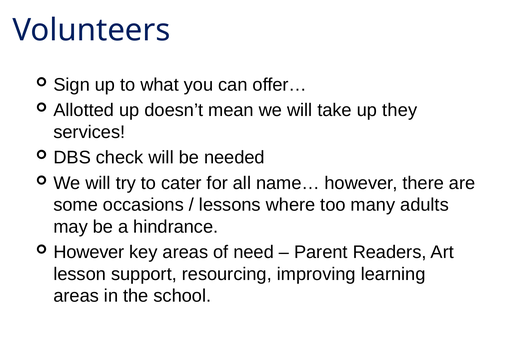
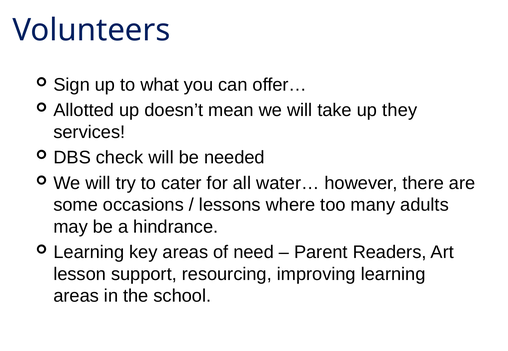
name…: name… -> water…
However at (89, 253): However -> Learning
